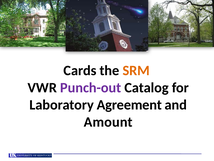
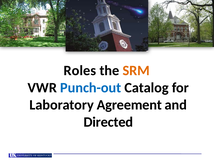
Cards: Cards -> Roles
Punch-out colour: purple -> blue
Amount: Amount -> Directed
